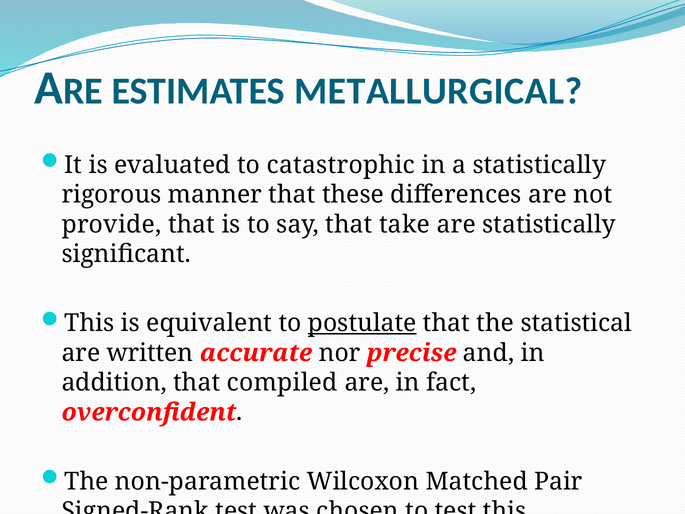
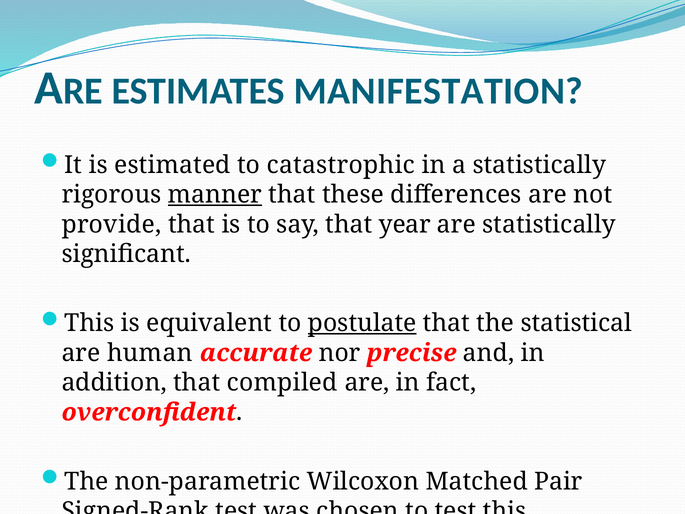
METALLURGICAL: METALLURGICAL -> MANIFESTATION
evaluated: evaluated -> estimated
manner underline: none -> present
take: take -> year
written: written -> human
